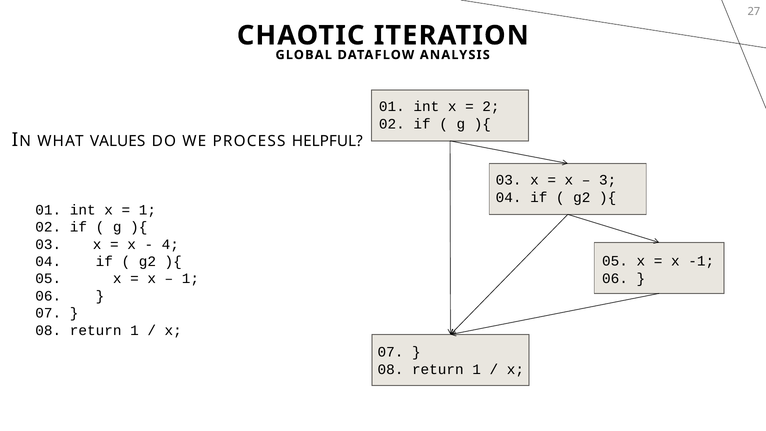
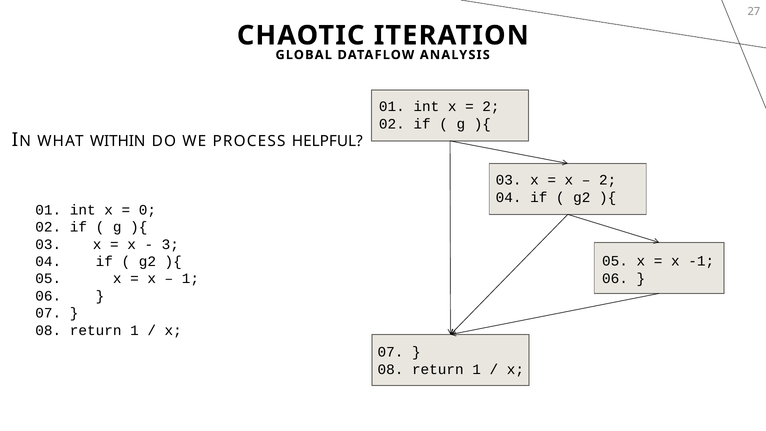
VALUES: VALUES -> WITHIN
3 at (608, 180): 3 -> 2
1 at (147, 210): 1 -> 0
4: 4 -> 3
